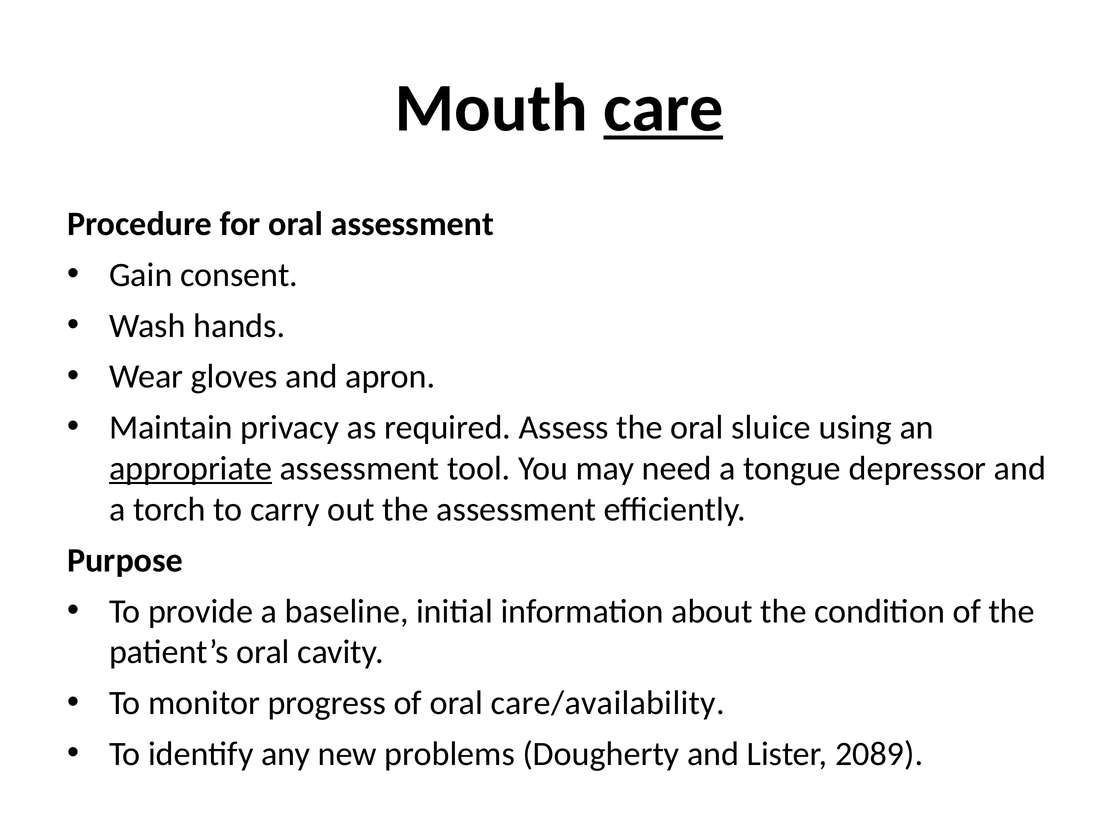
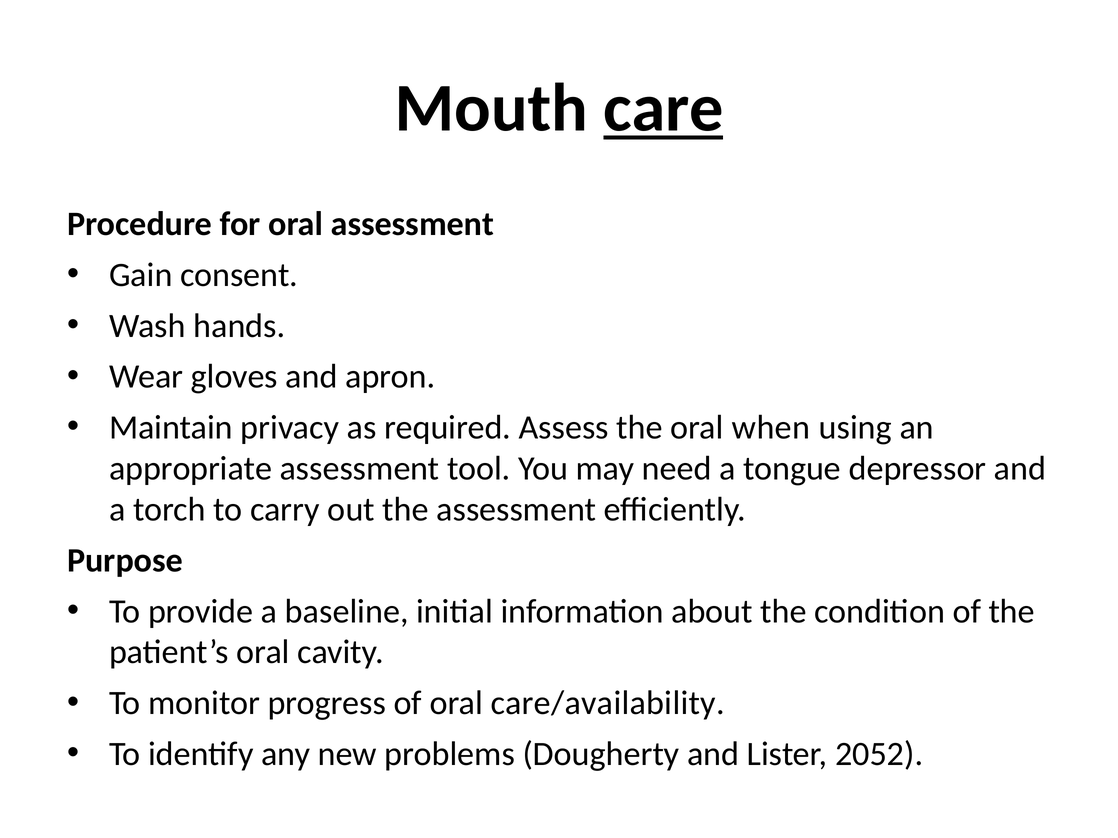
sluice: sluice -> when
appropriate underline: present -> none
2089: 2089 -> 2052
